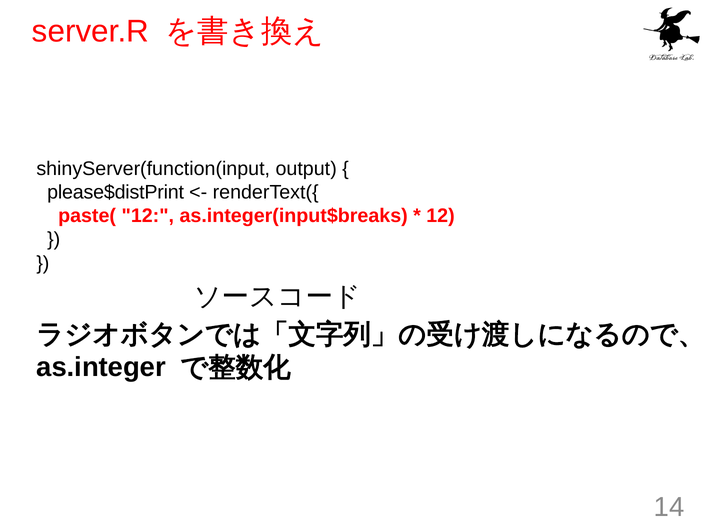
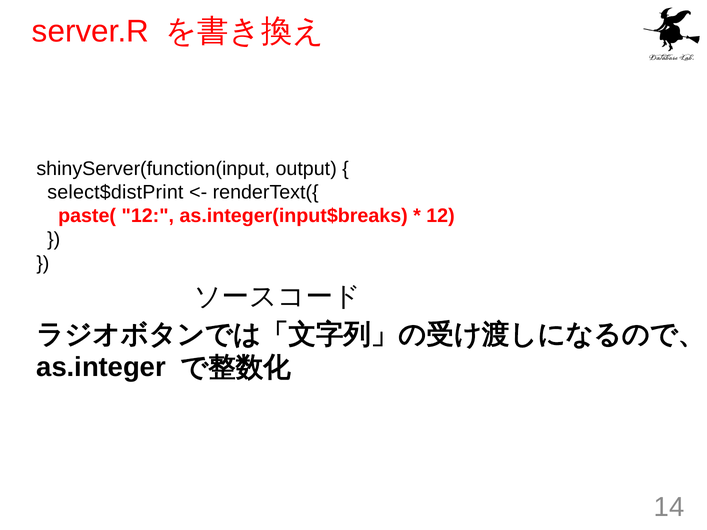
please$distPrint: please$distPrint -> select$distPrint
